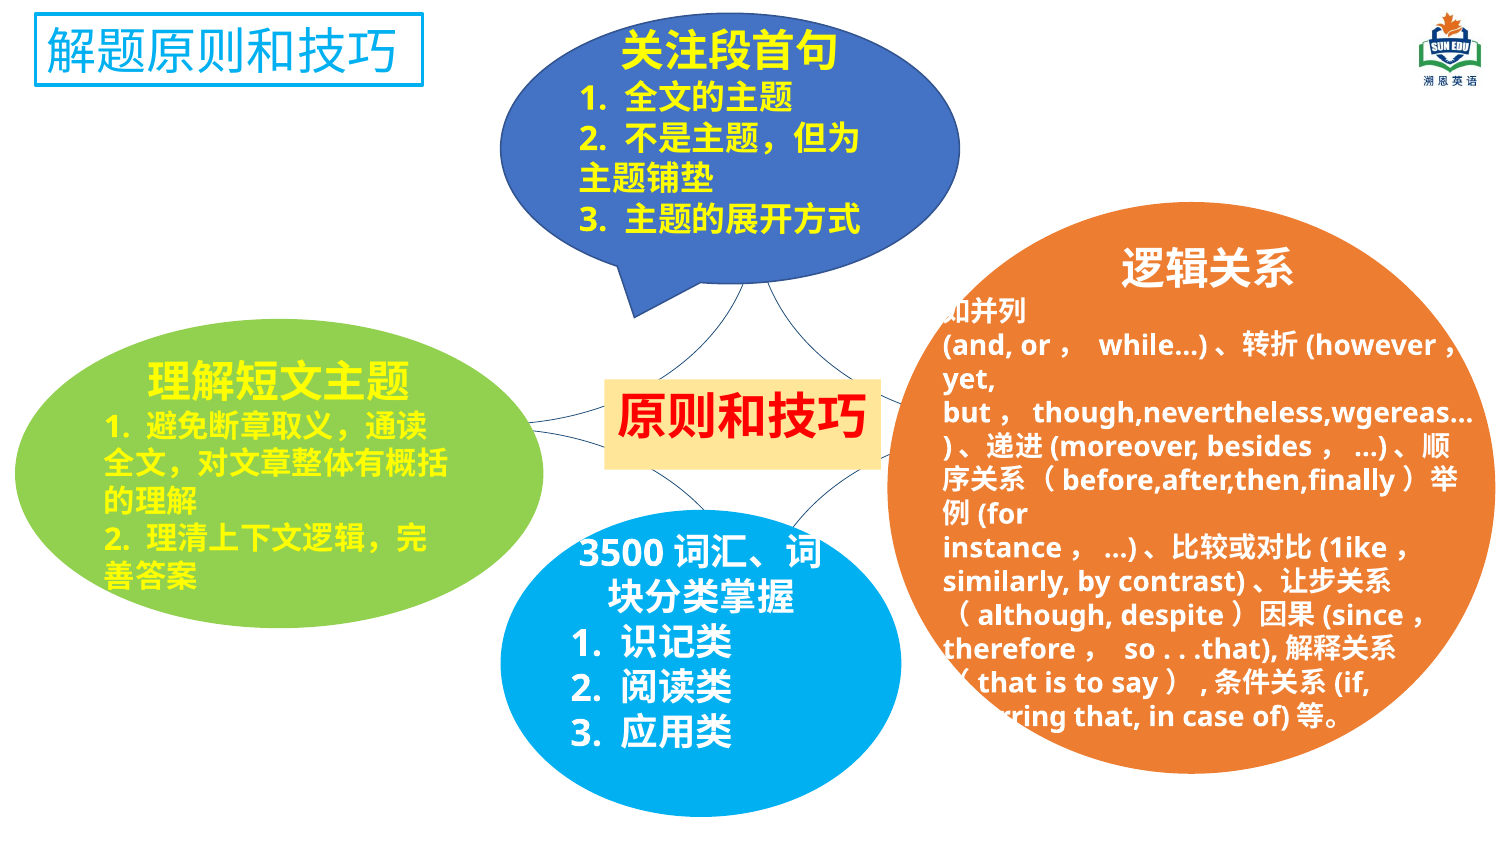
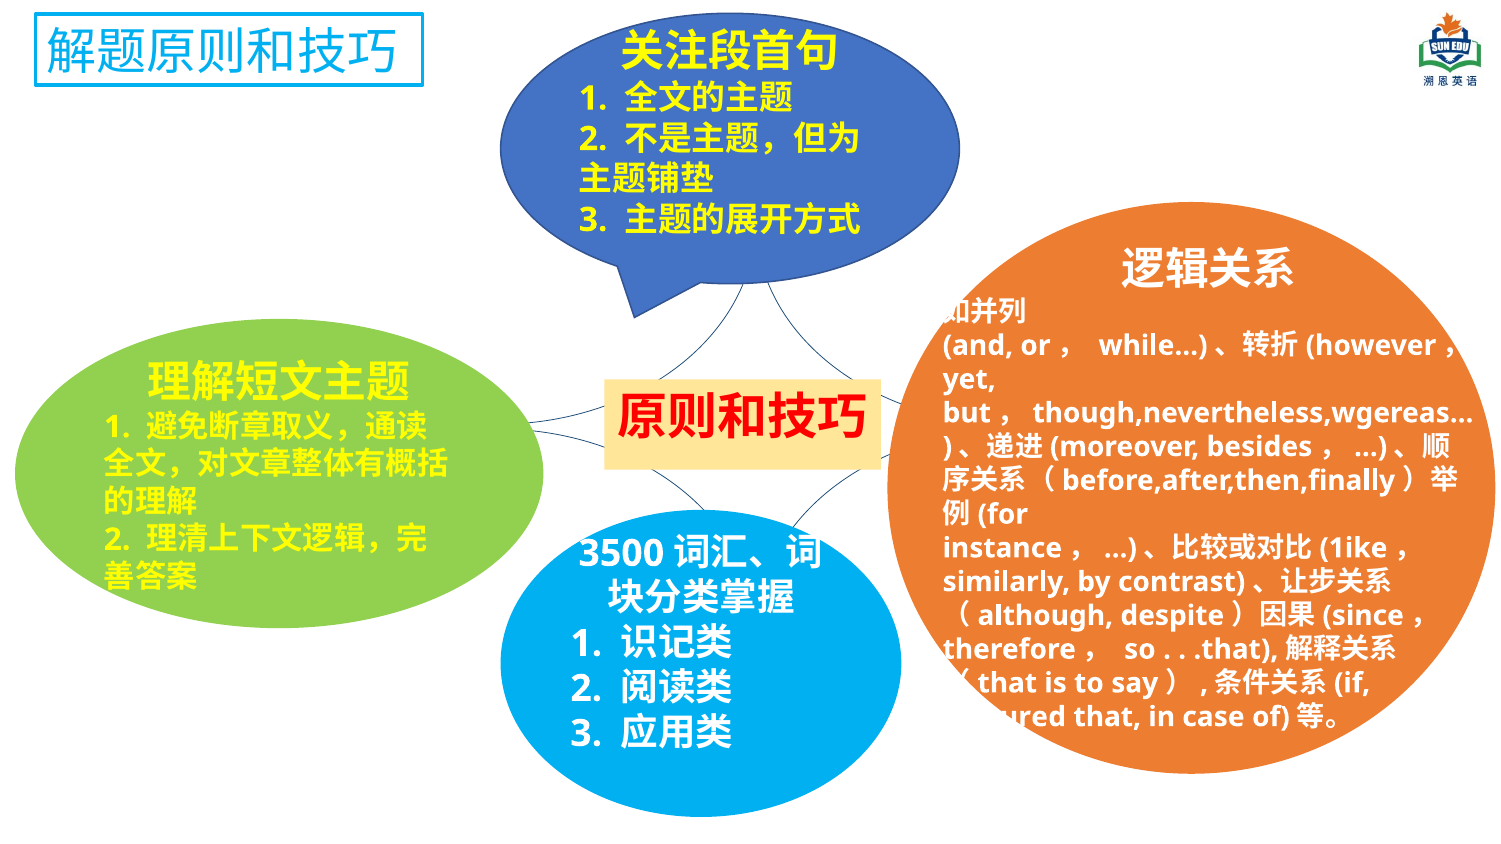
referring: referring -> matured
